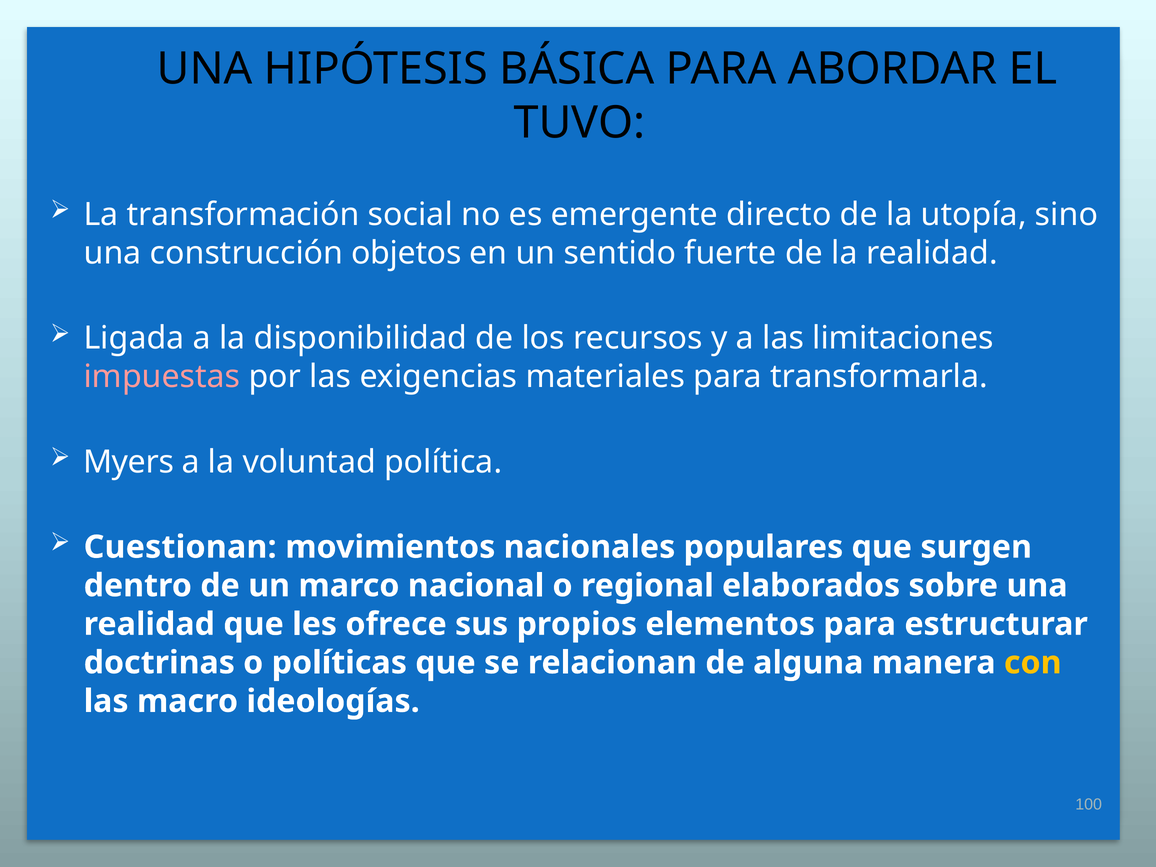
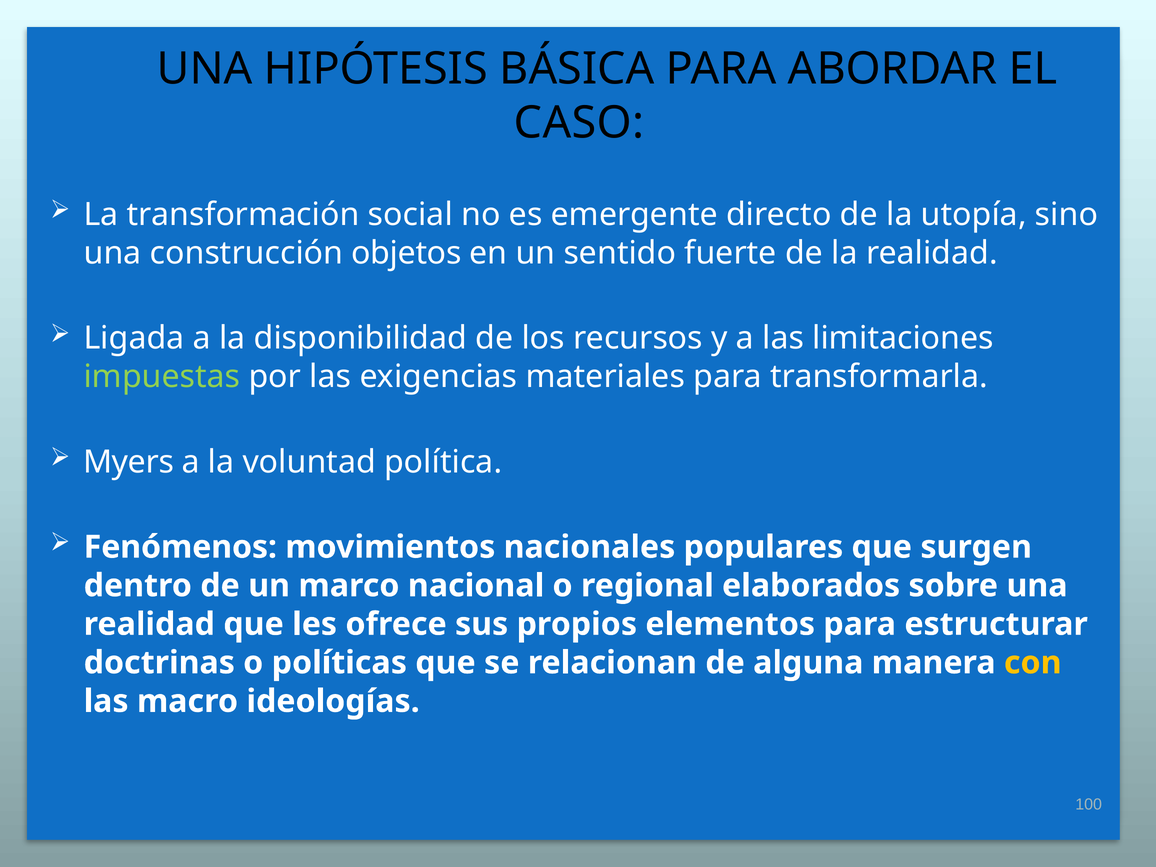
TUVO: TUVO -> CASO
impuestas colour: pink -> light green
Cuestionan: Cuestionan -> Fenómenos
